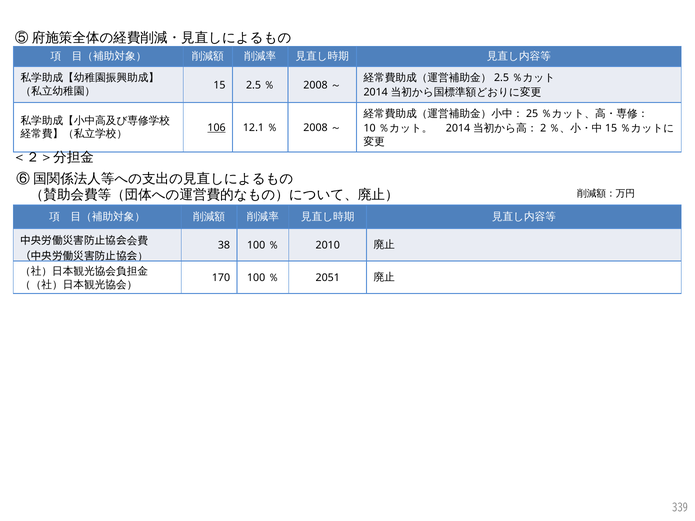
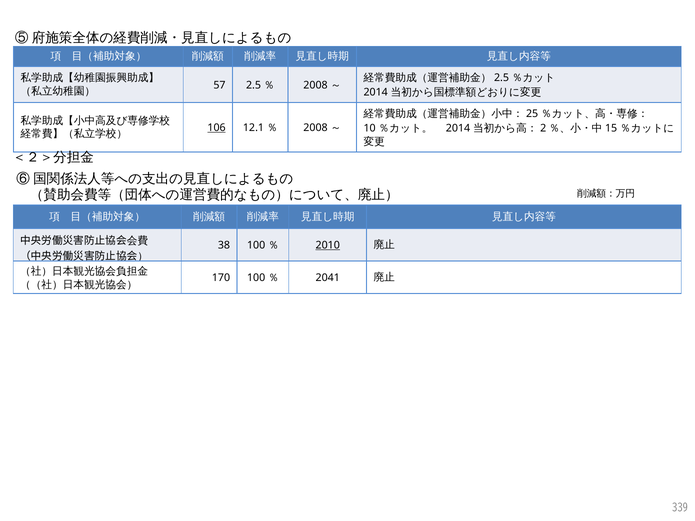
15 at (220, 85): 15 -> 57
2010 underline: none -> present
2051: 2051 -> 2041
